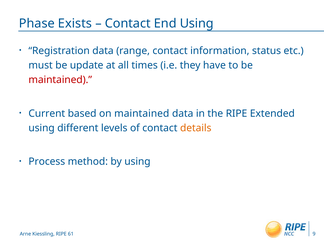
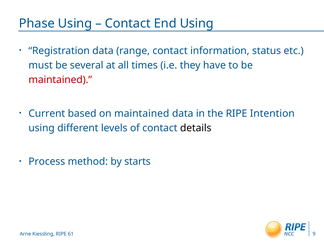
Phase Exists: Exists -> Using
update: update -> several
Extended: Extended -> Intention
details colour: orange -> black
by using: using -> starts
